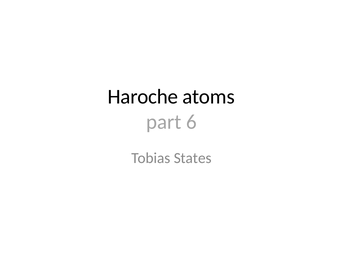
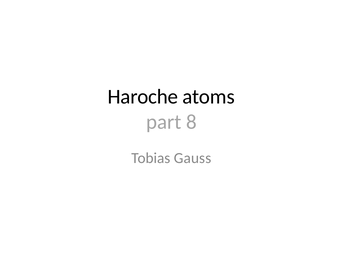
6: 6 -> 8
States: States -> Gauss
